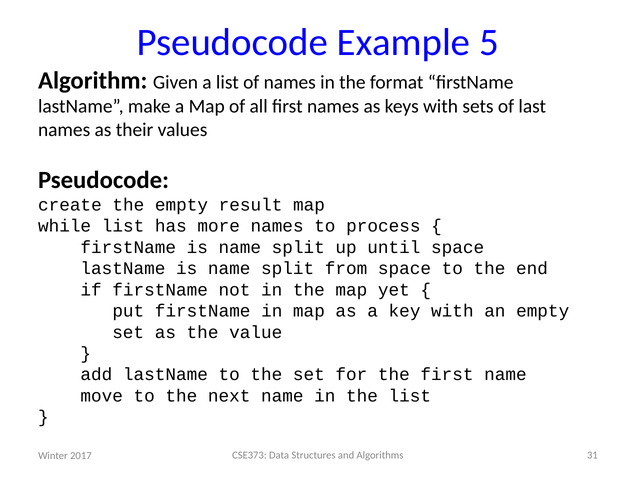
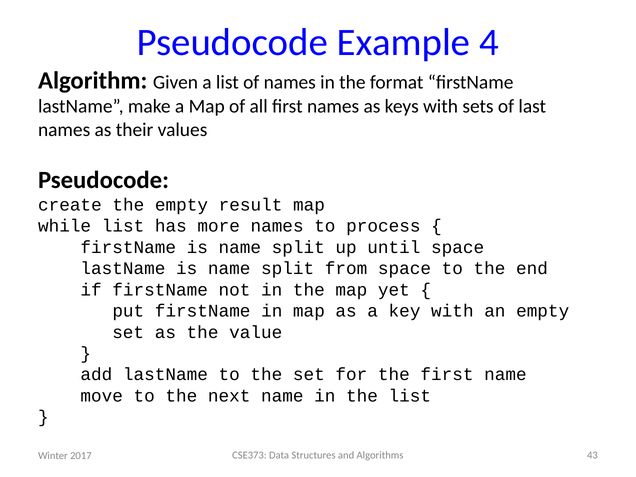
5: 5 -> 4
31: 31 -> 43
